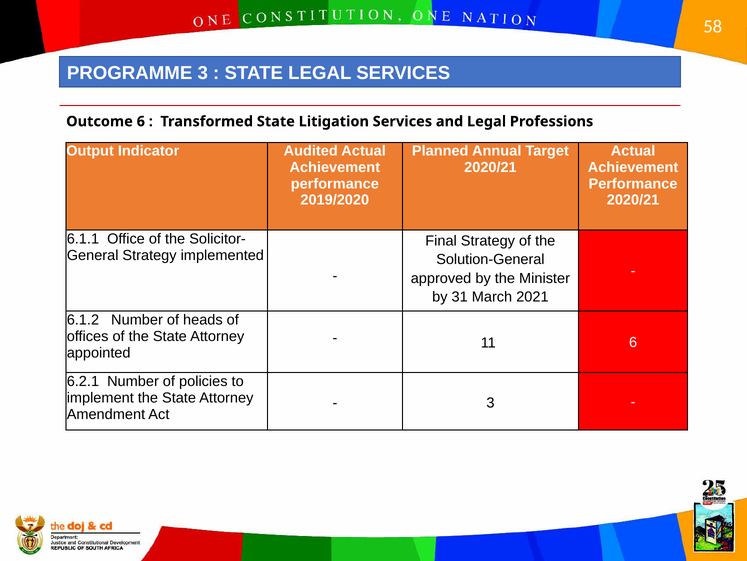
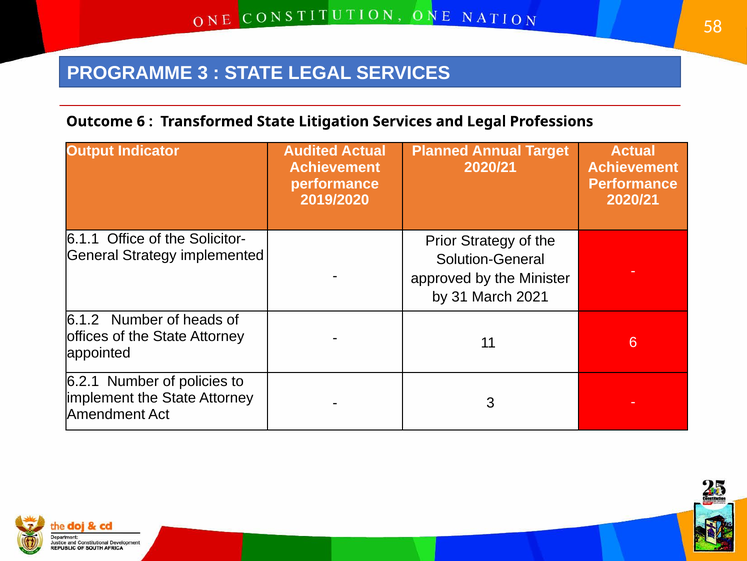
Final: Final -> Prior
